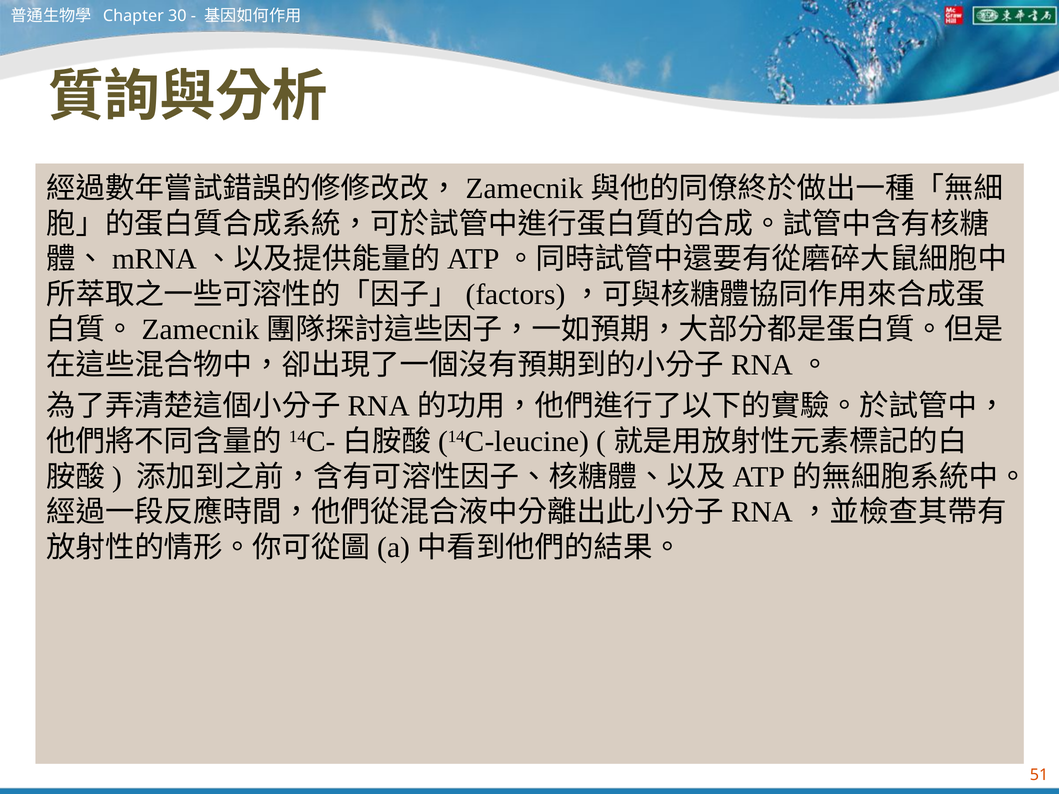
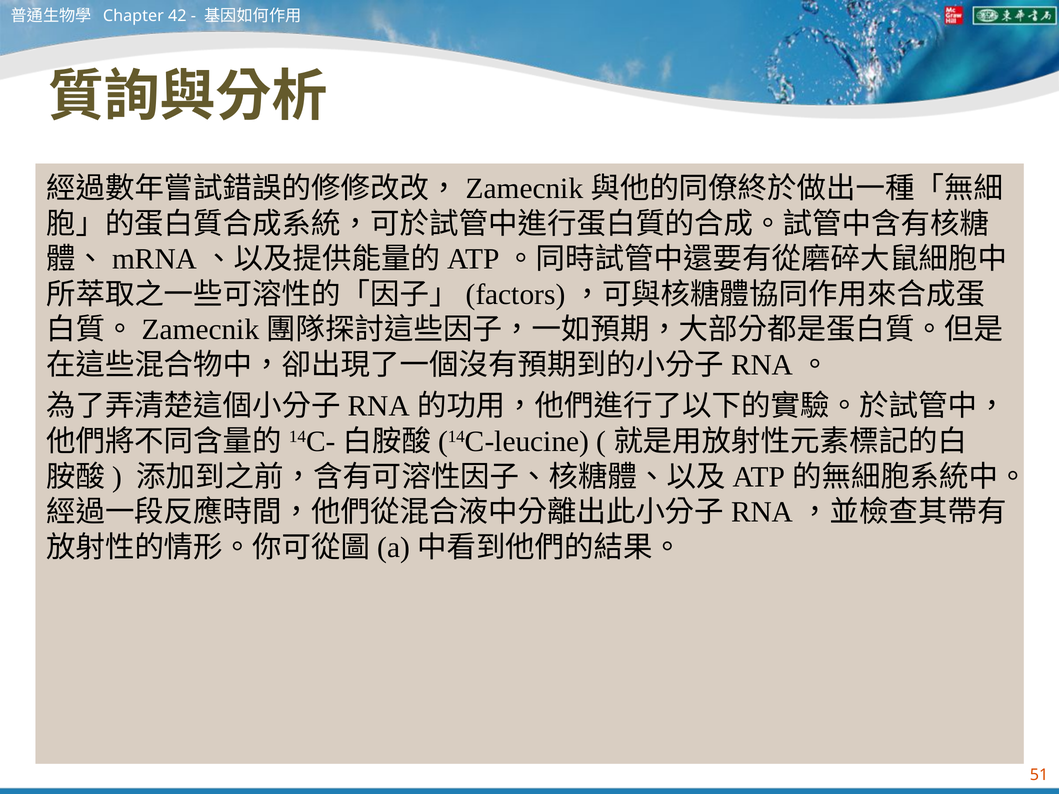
30: 30 -> 42
